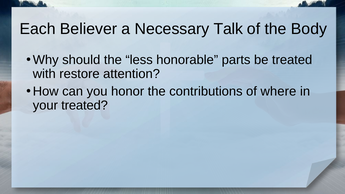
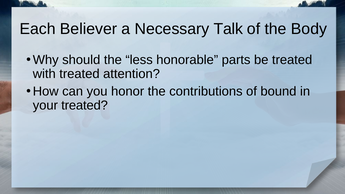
with restore: restore -> treated
where: where -> bound
